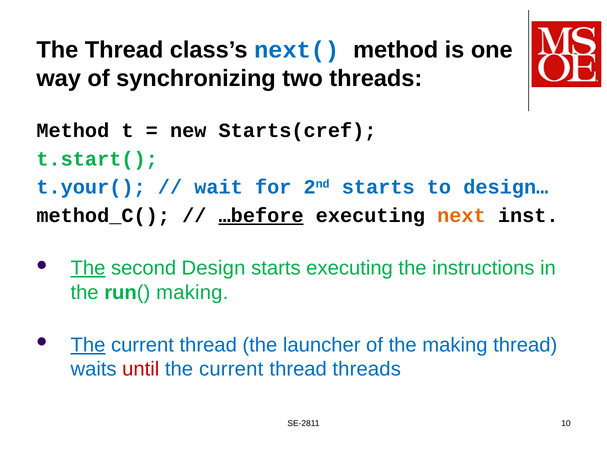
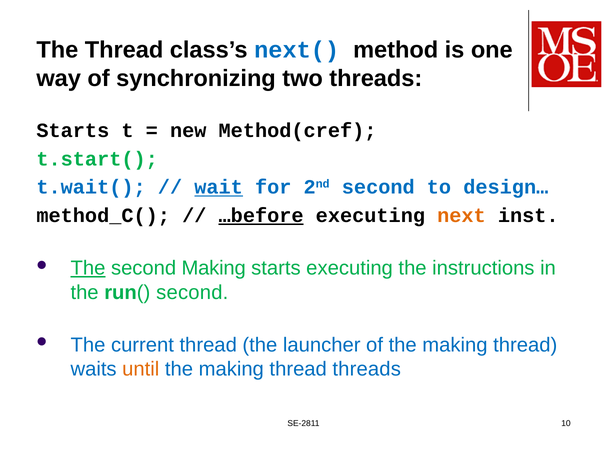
Method at (73, 131): Method -> Starts
Starts(cref: Starts(cref -> Method(cref
t.your(: t.your( -> t.wait(
wait underline: none -> present
2nd starts: starts -> second
second Design: Design -> Making
run( making: making -> second
The at (88, 345) underline: present -> none
until colour: red -> orange
current at (231, 369): current -> making
